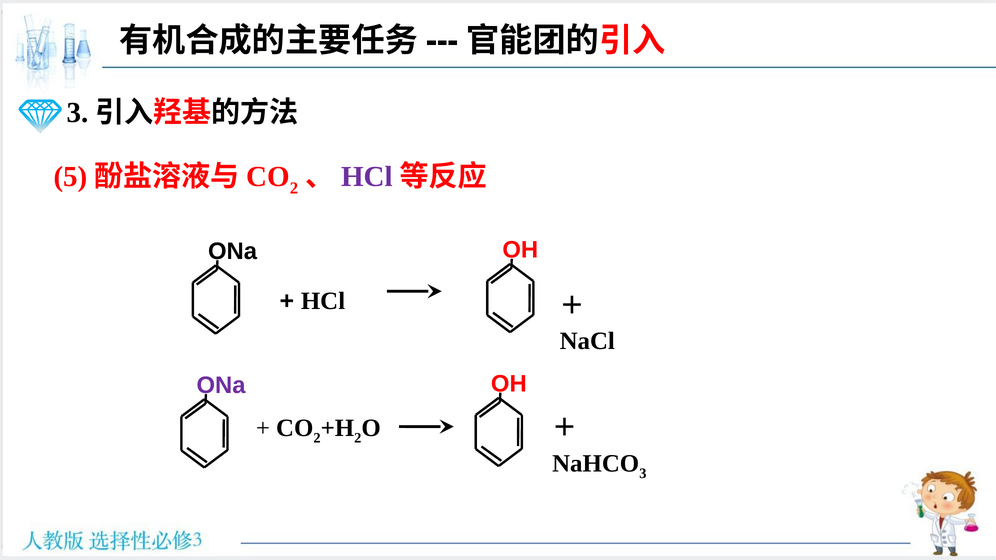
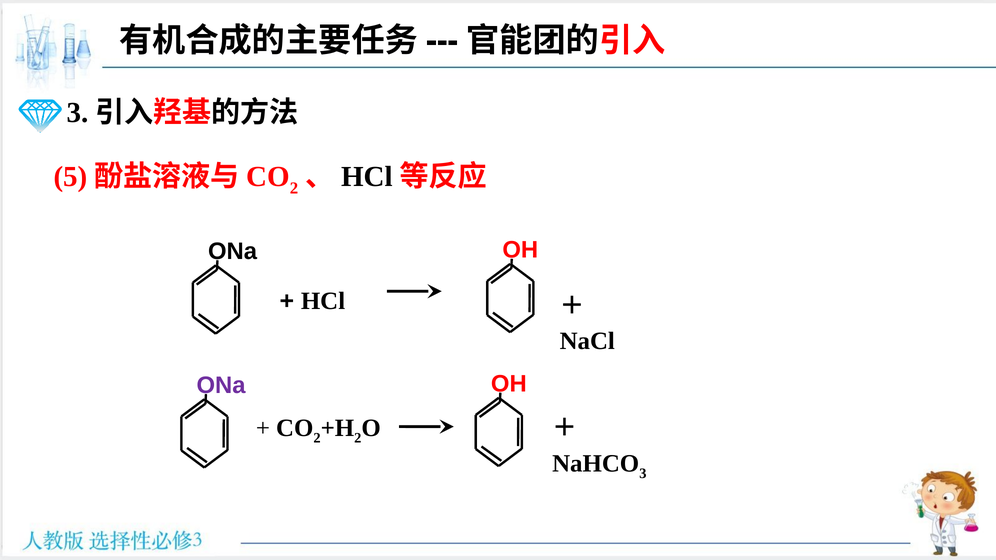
HCl at (367, 177) colour: purple -> black
